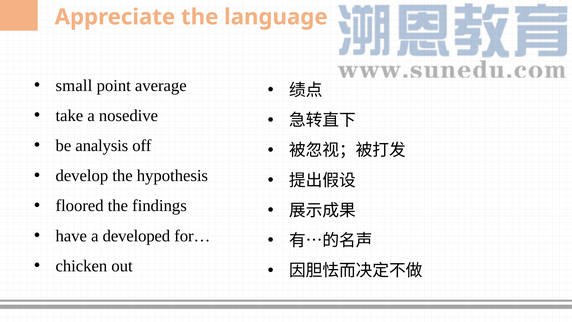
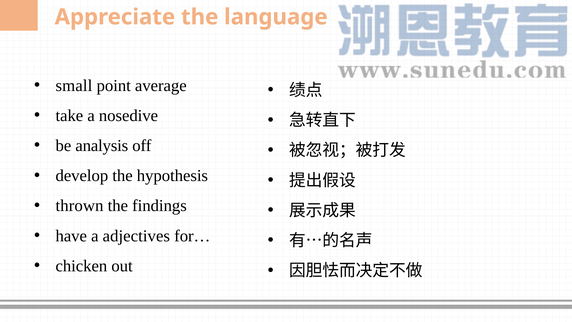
floored: floored -> thrown
developed: developed -> adjectives
